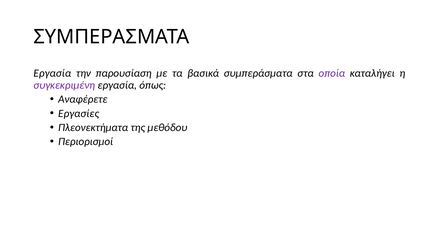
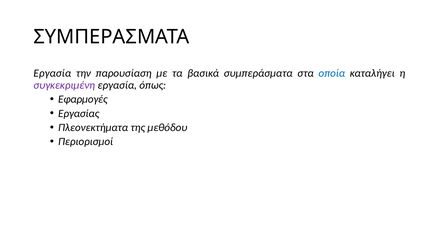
οποία colour: purple -> blue
Αναφέρετε: Αναφέρετε -> Εφαρμογές
Εργασίες: Εργασίες -> Εργασίας
